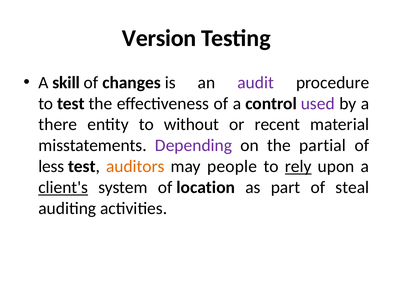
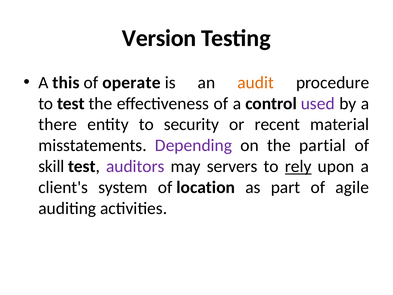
skill: skill -> this
changes: changes -> operate
audit colour: purple -> orange
without: without -> security
less: less -> skill
auditors colour: orange -> purple
people: people -> servers
client's underline: present -> none
steal: steal -> agile
